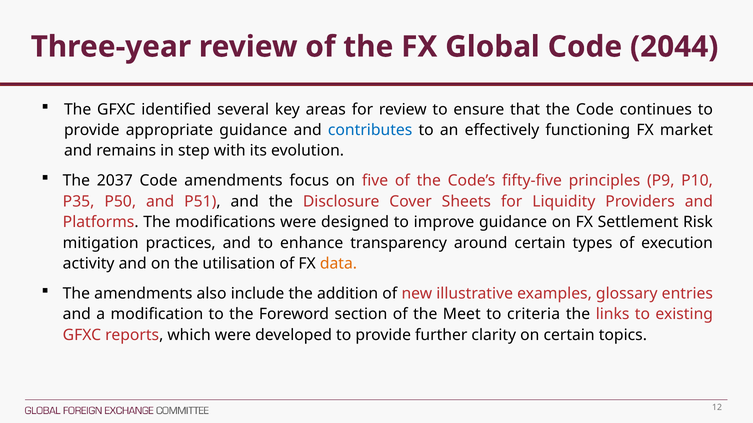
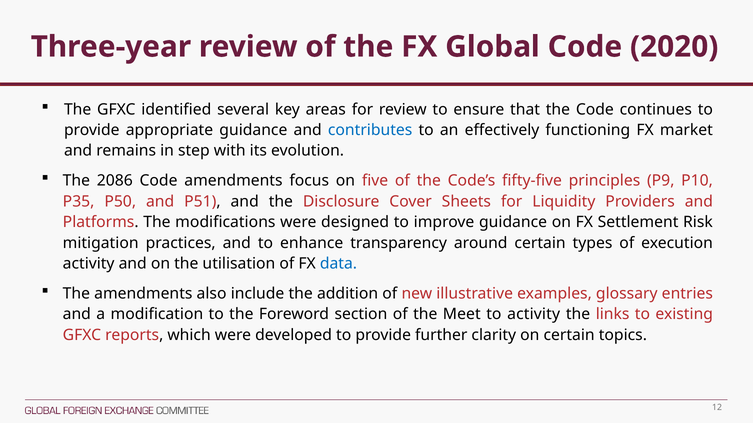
2044: 2044 -> 2020
2037: 2037 -> 2086
data colour: orange -> blue
to criteria: criteria -> activity
